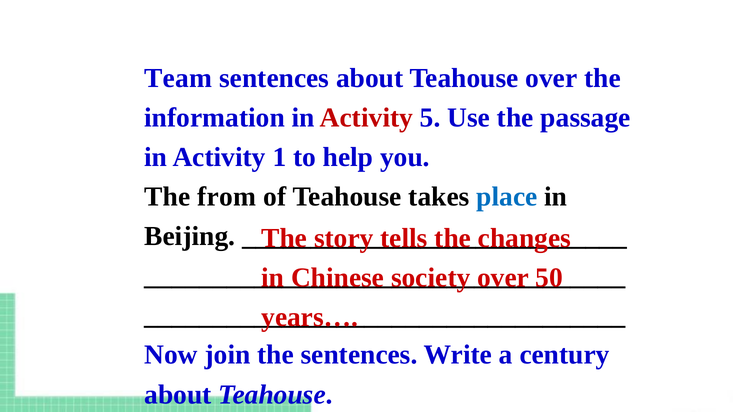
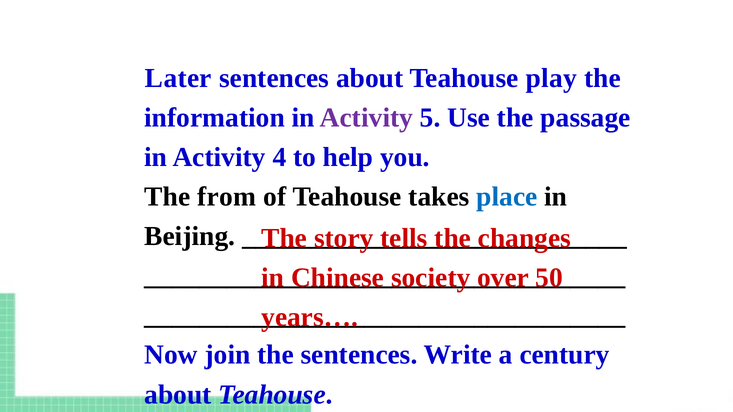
Team: Team -> Later
Teahouse over: over -> play
Activity at (366, 118) colour: red -> purple
1: 1 -> 4
